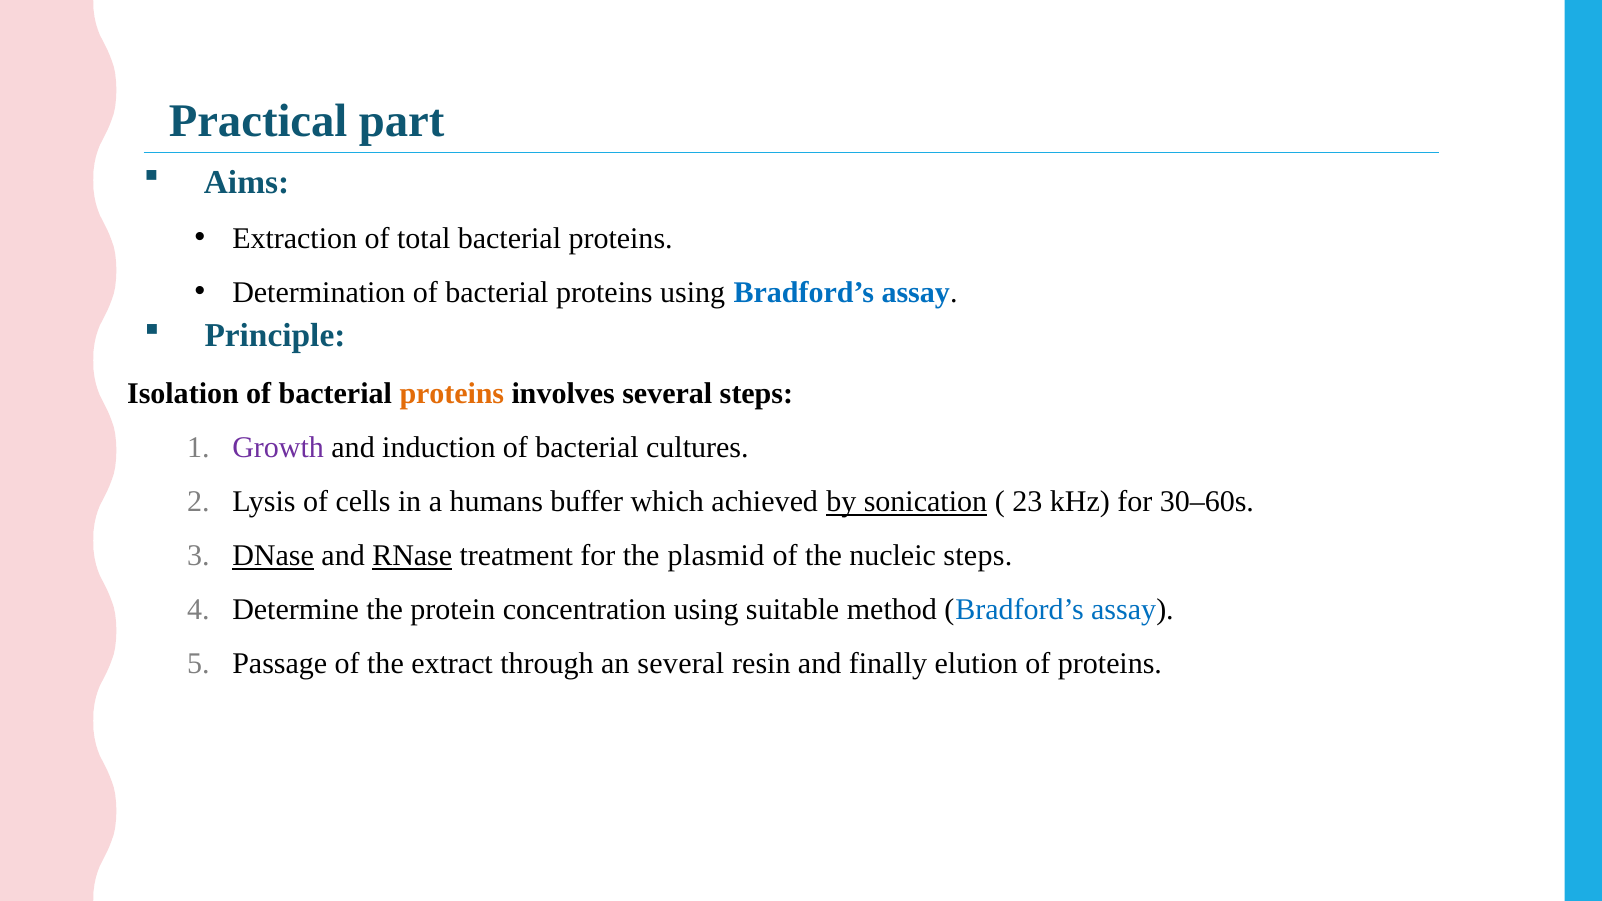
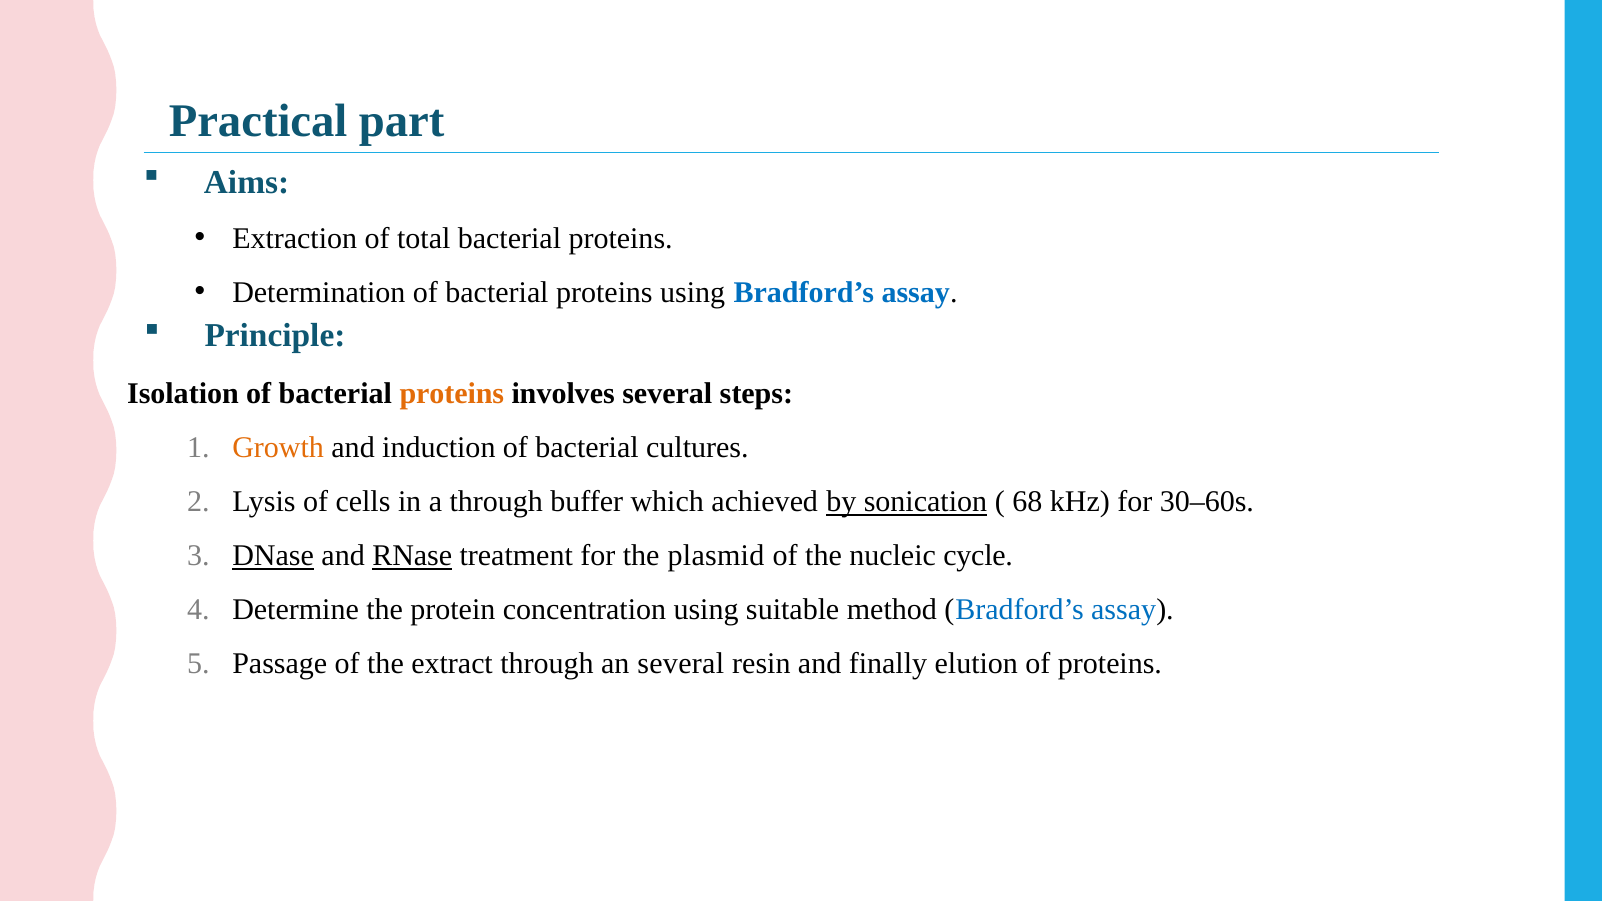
Growth colour: purple -> orange
a humans: humans -> through
23: 23 -> 68
nucleic steps: steps -> cycle
